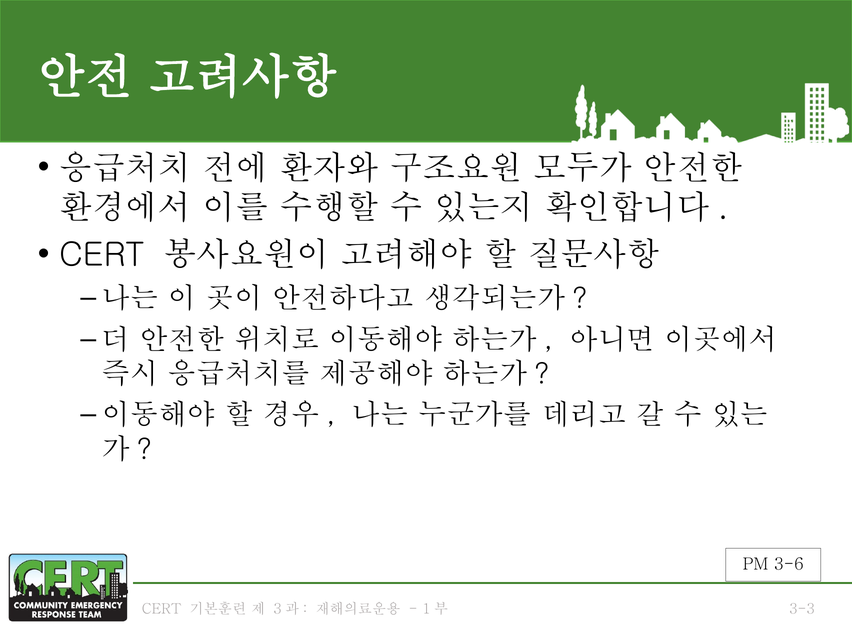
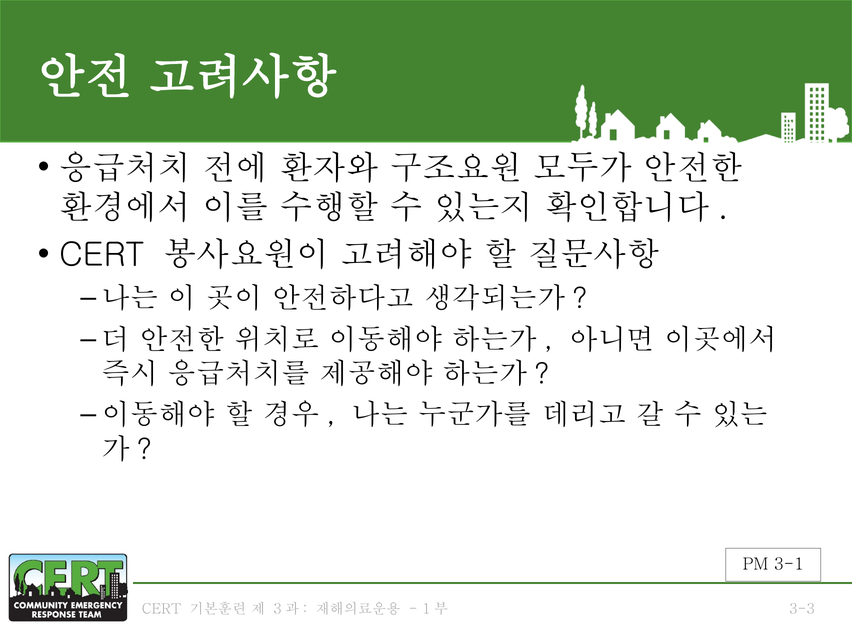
3-6: 3-6 -> 3-1
